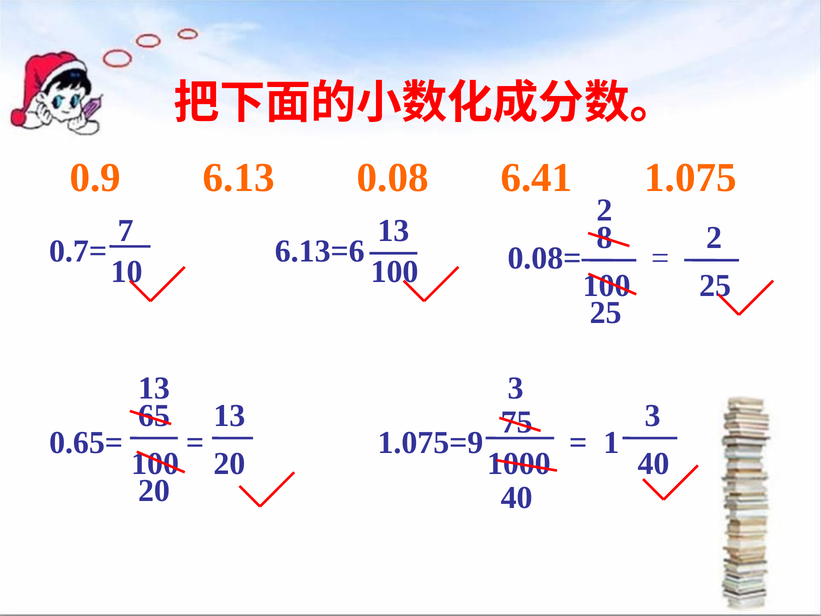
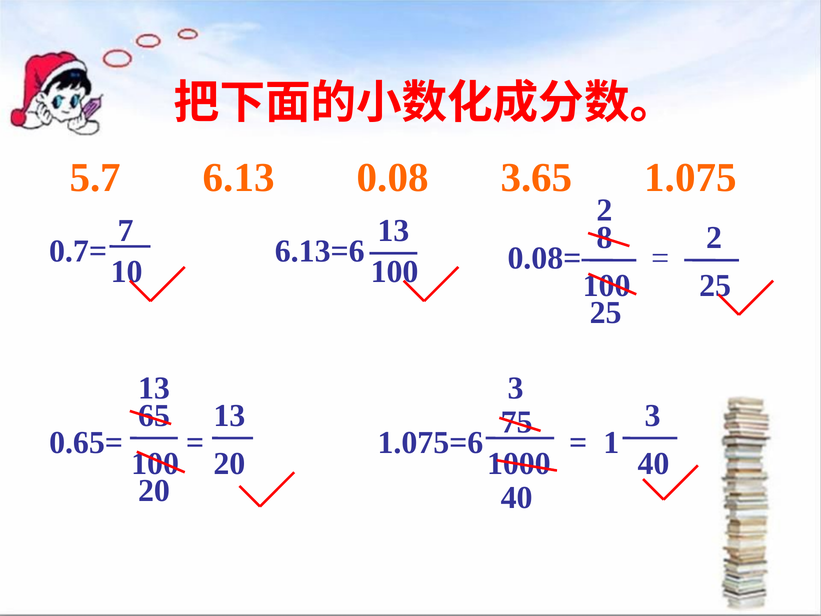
0.9: 0.9 -> 5.7
6.41: 6.41 -> 3.65
1.075=9: 1.075=9 -> 1.075=6
